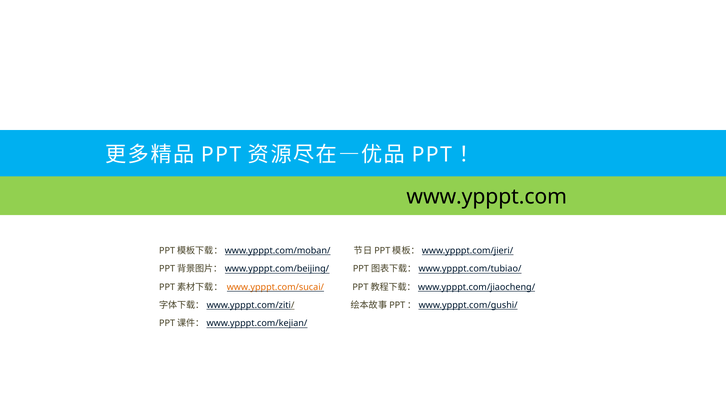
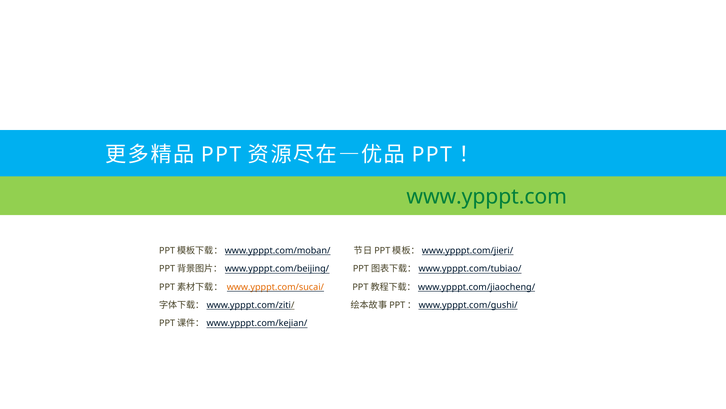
www.ypppt.com colour: black -> green
